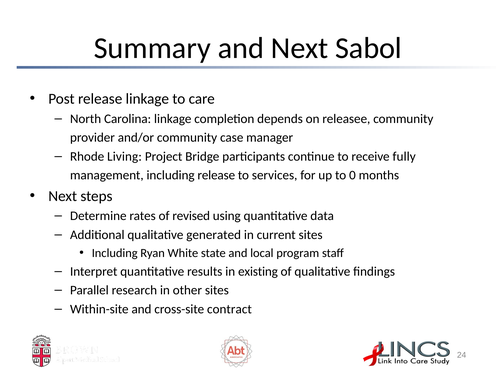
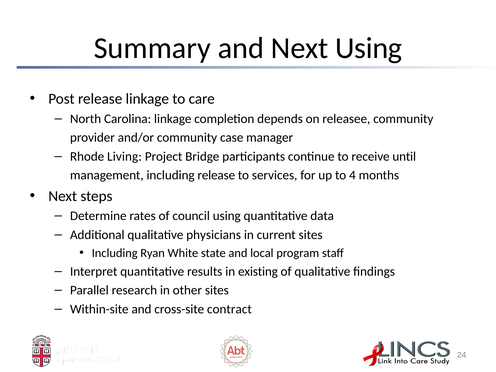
Next Sabol: Sabol -> Using
fully: fully -> until
0: 0 -> 4
revised: revised -> council
generated: generated -> physicians
